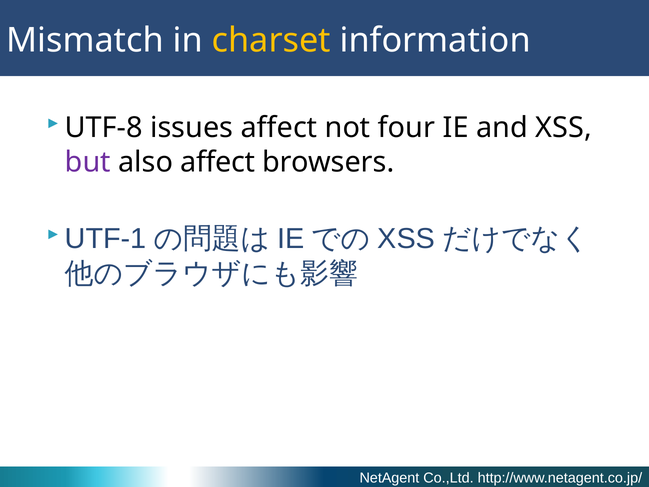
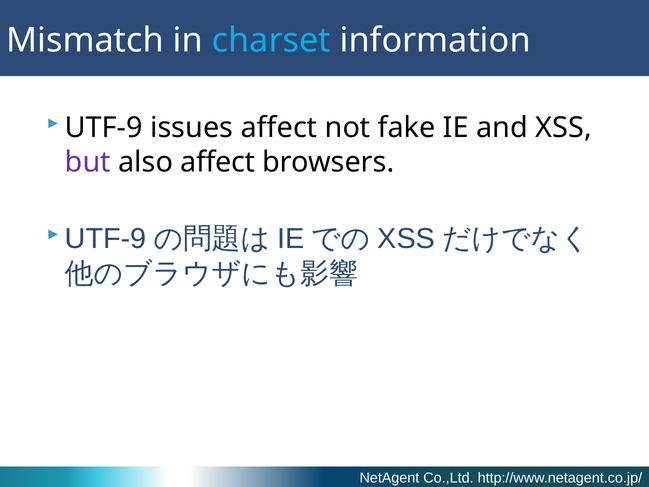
charset colour: yellow -> light blue
UTF-8 at (104, 128): UTF-8 -> UTF-9
four: four -> fake
UTF-1 at (106, 239): UTF-1 -> UTF-9
